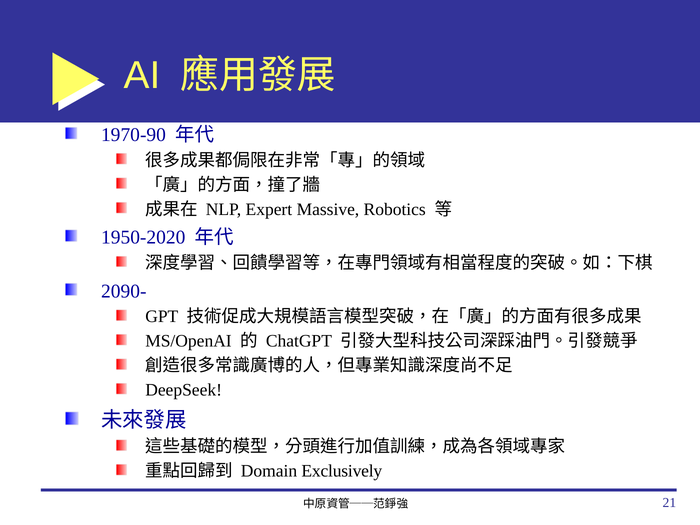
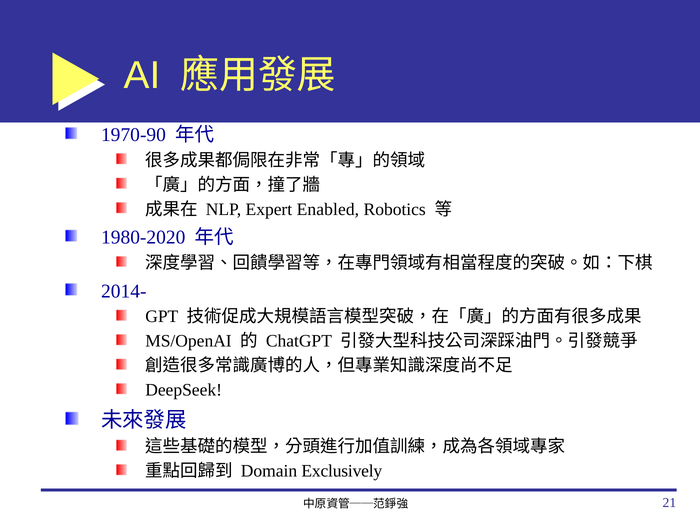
Massive: Massive -> Enabled
1950-2020: 1950-2020 -> 1980-2020
2090-: 2090- -> 2014-
